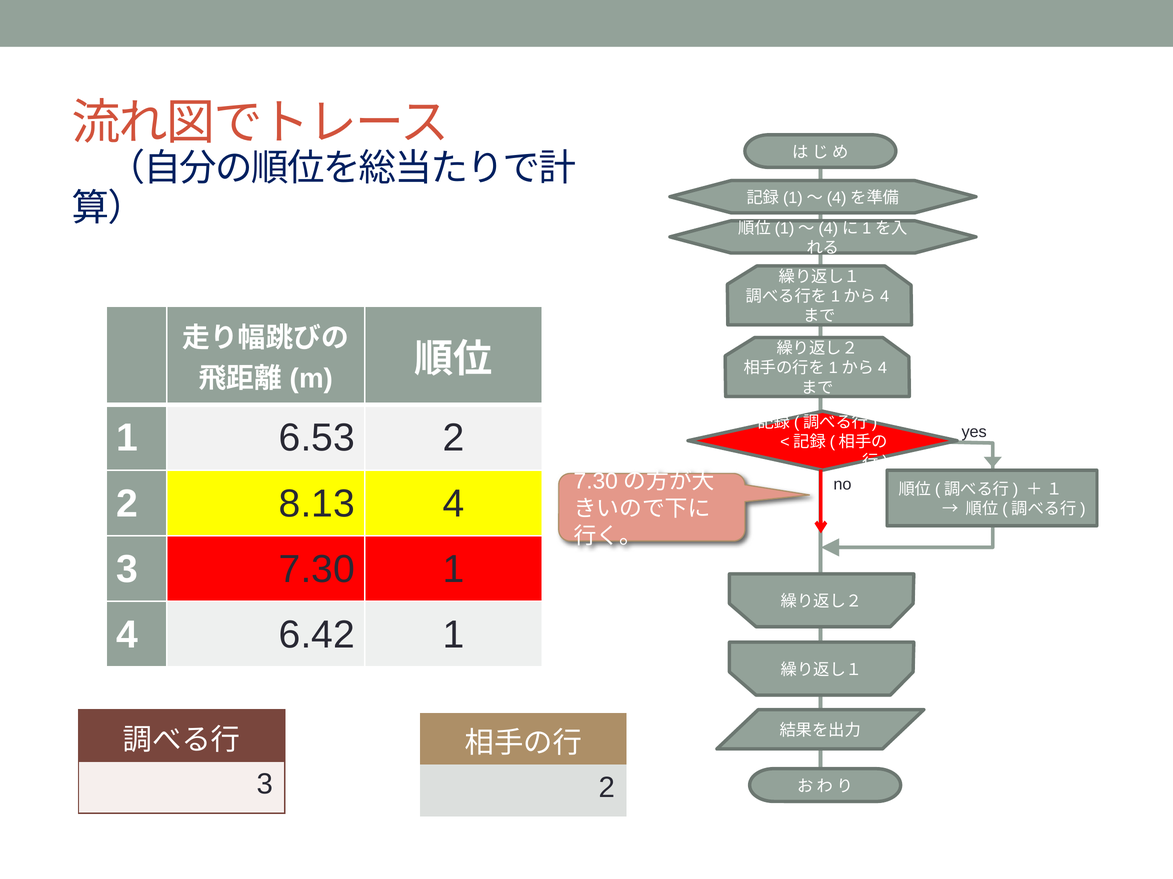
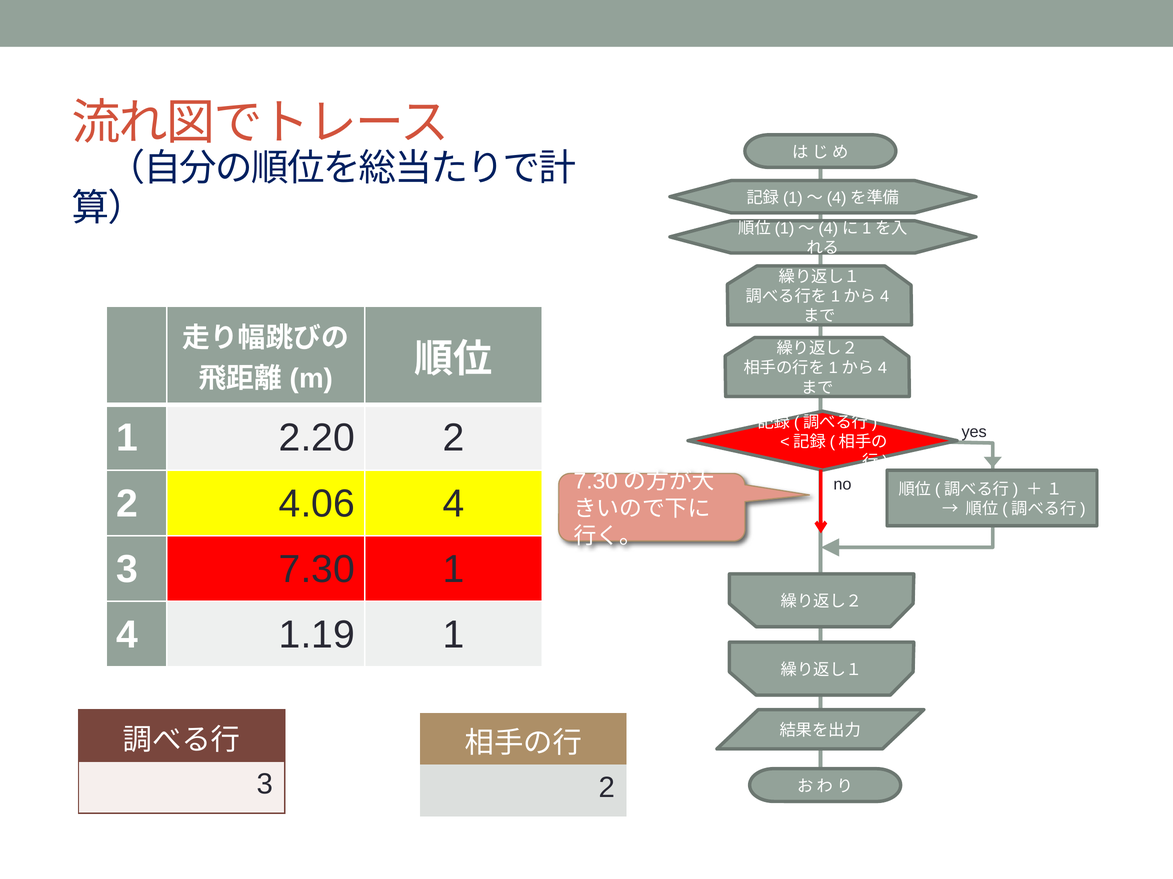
6.53: 6.53 -> 2.20
8.13: 8.13 -> 4.06
6.42: 6.42 -> 1.19
